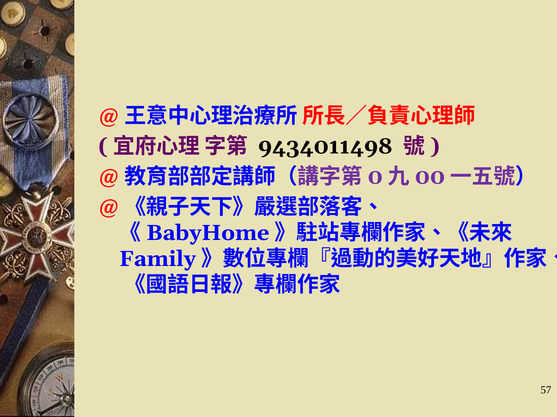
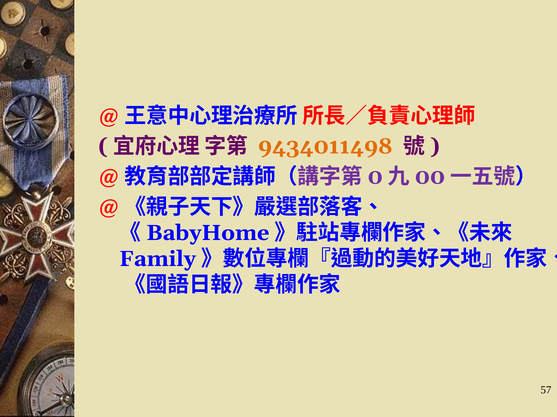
9434011498 colour: black -> orange
